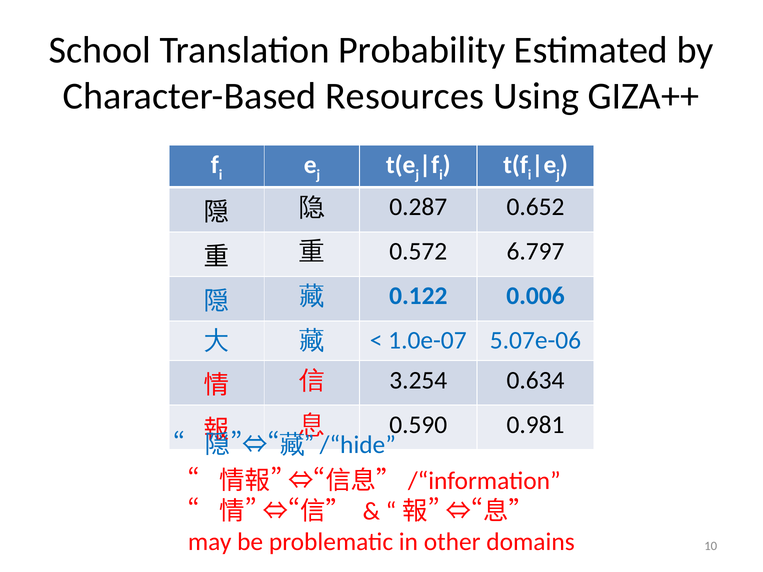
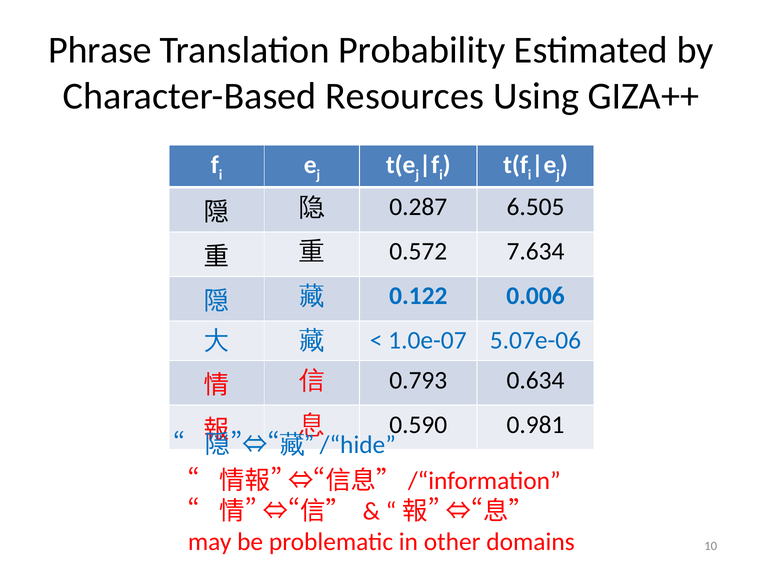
School: School -> Phrase
0.652: 0.652 -> 6.505
6.797: 6.797 -> 7.634
3.254: 3.254 -> 0.793
